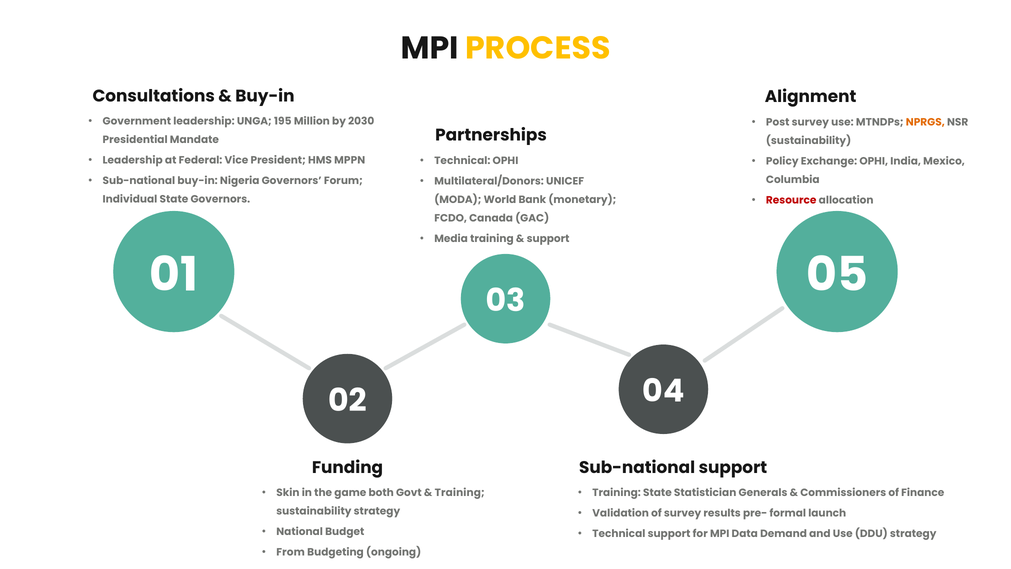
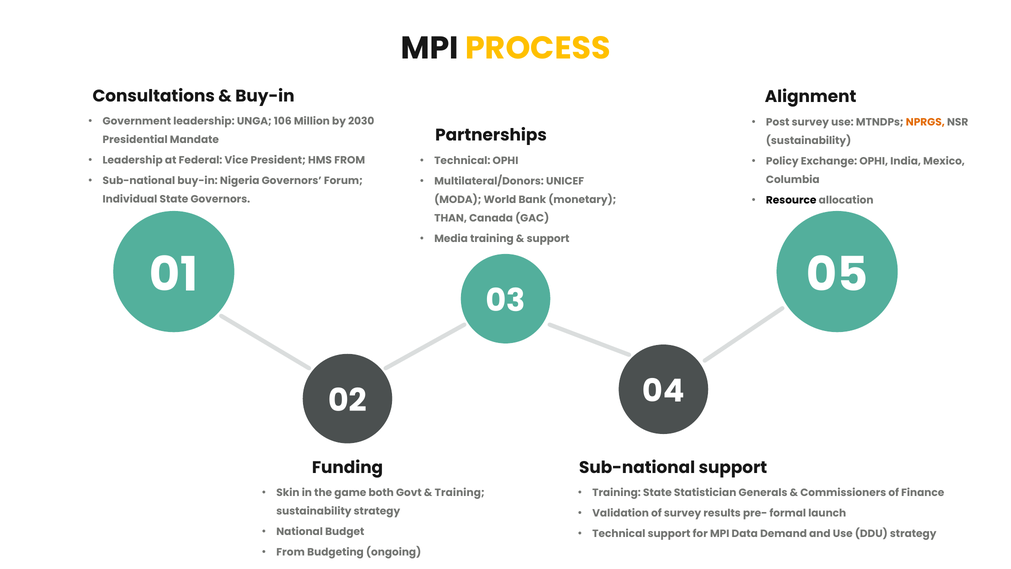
195: 195 -> 106
HMS MPPN: MPPN -> FROM
Resource colour: red -> black
FCDO: FCDO -> THAN
